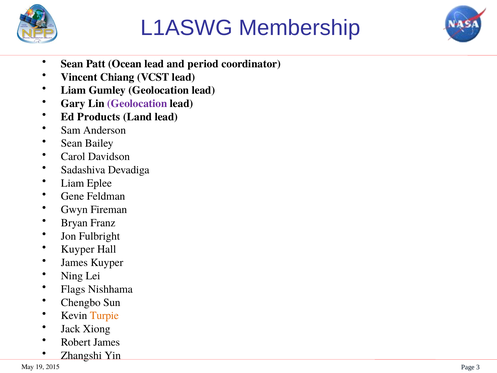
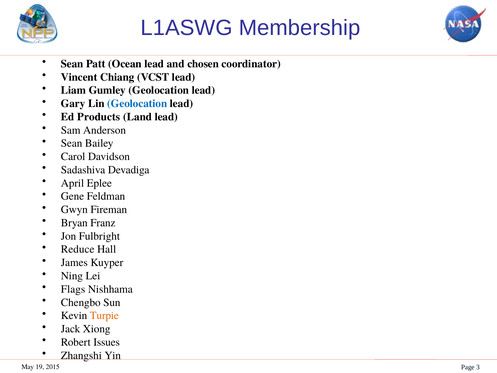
period: period -> chosen
Geolocation at (137, 103) colour: purple -> blue
Liam at (73, 183): Liam -> April
Kuyper at (78, 249): Kuyper -> Reduce
Robert James: James -> Issues
